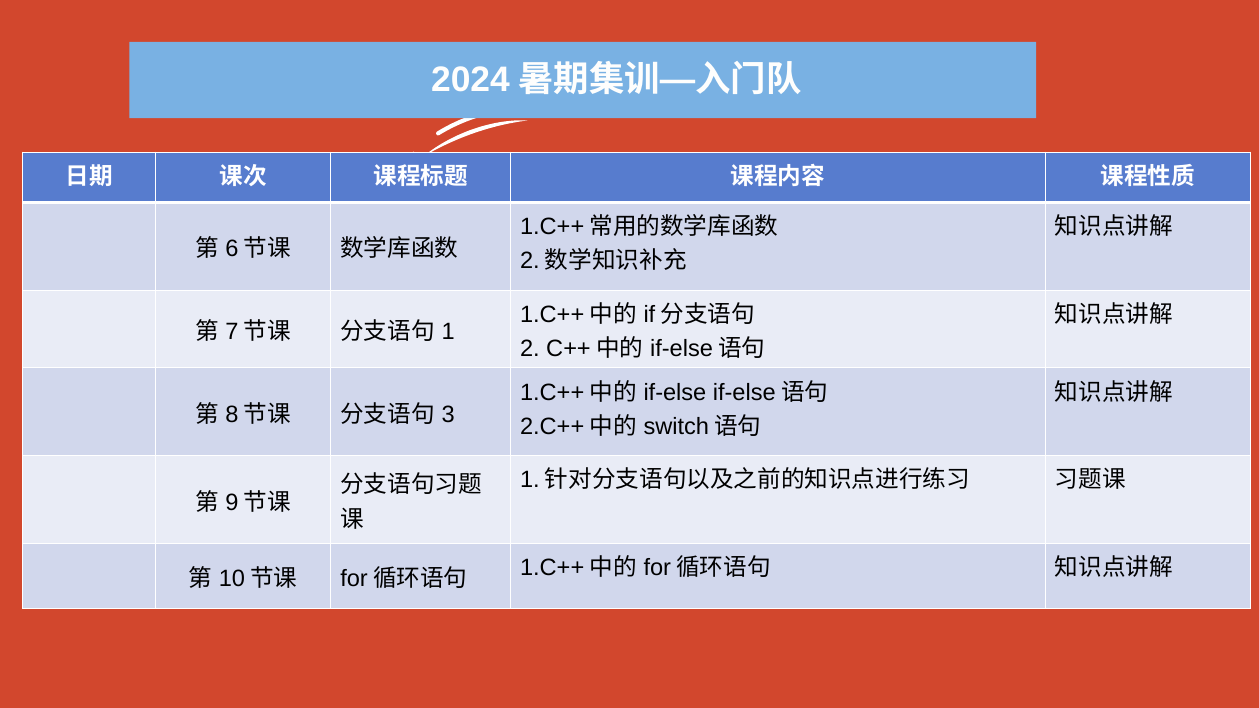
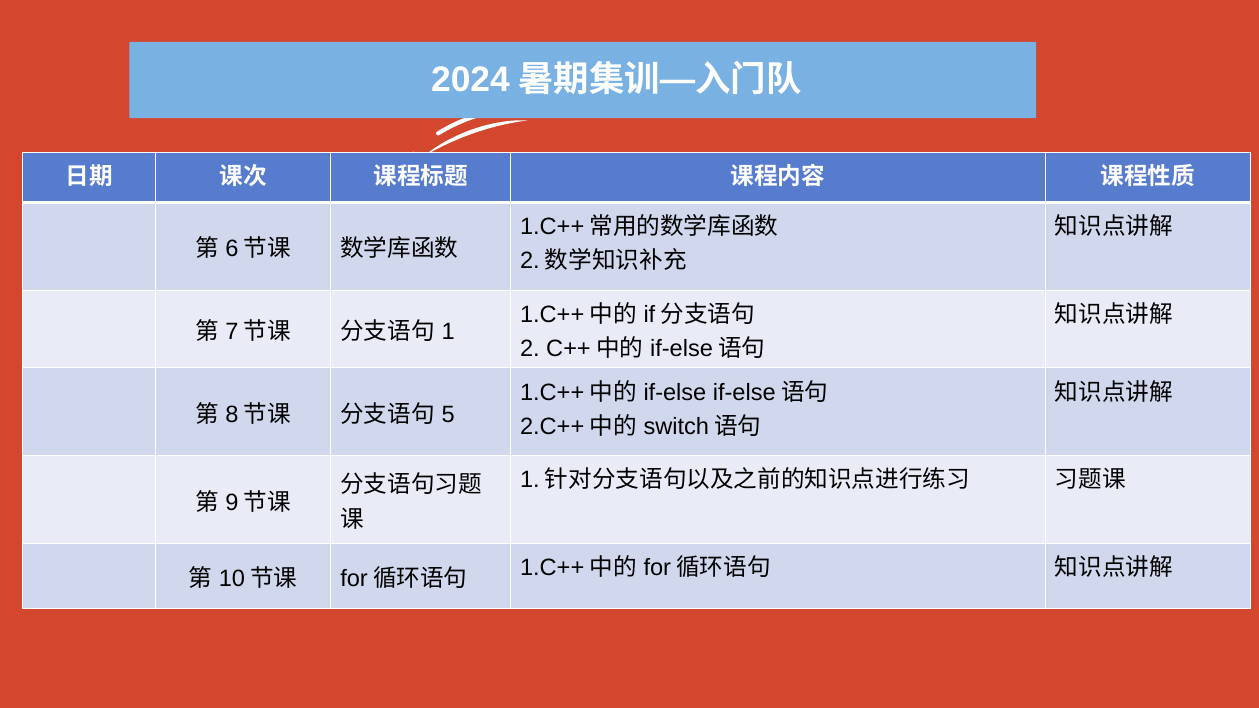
3: 3 -> 5
